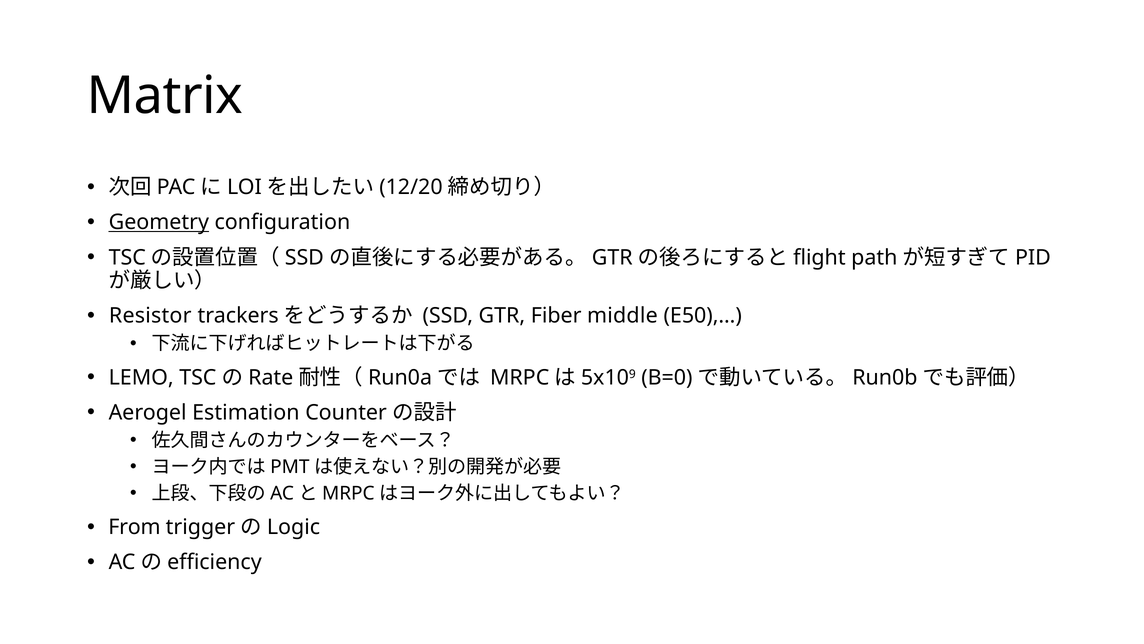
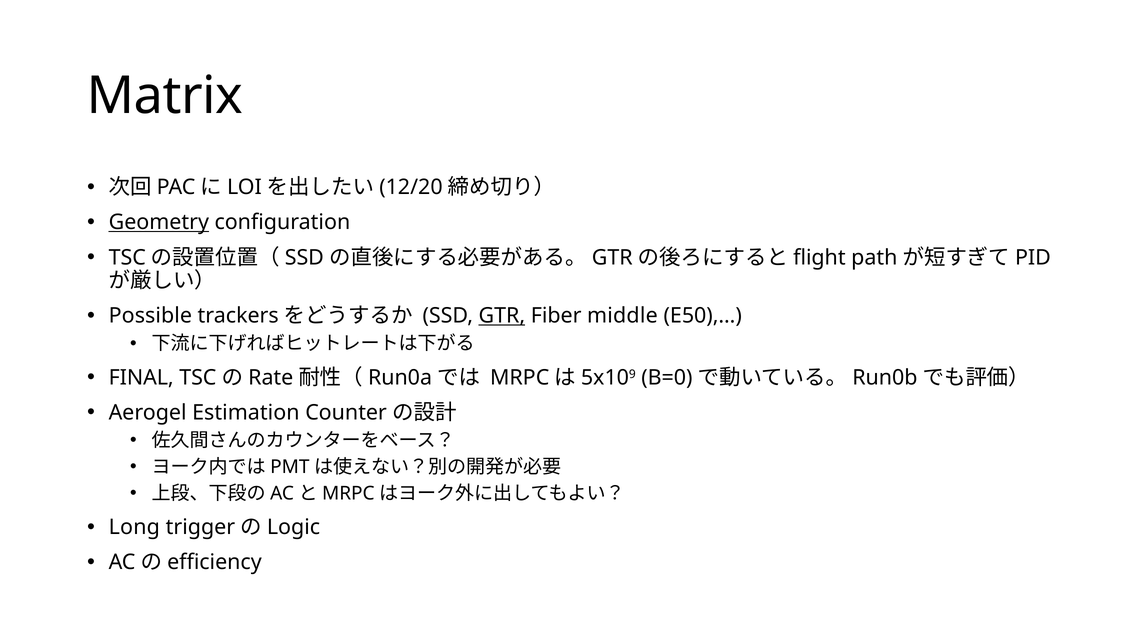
Resistor: Resistor -> Possible
GTR underline: none -> present
LEMO: LEMO -> FINAL
From: From -> Long
